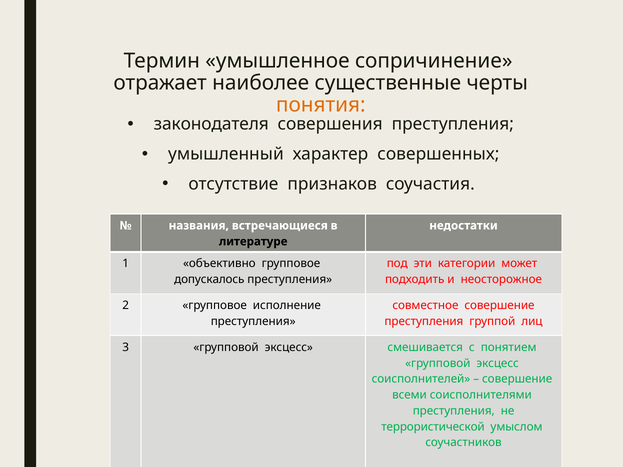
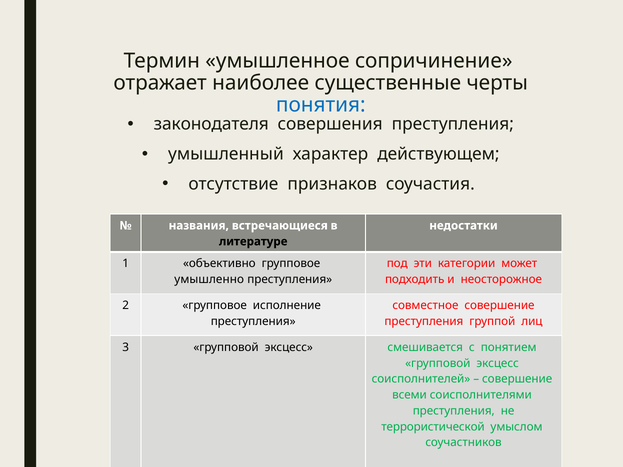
понятия colour: orange -> blue
совершенных: совершенных -> действующем
допускалось: допускалось -> умышленно
